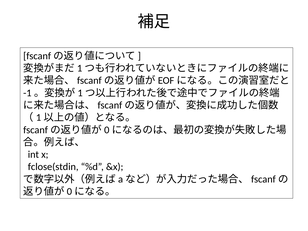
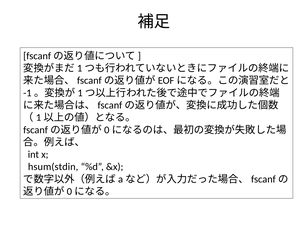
fclose(stdin: fclose(stdin -> hsum(stdin
